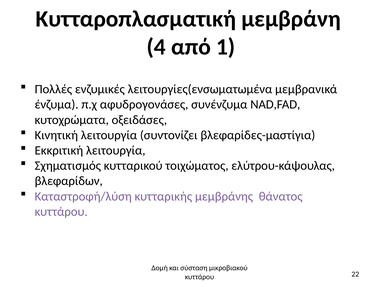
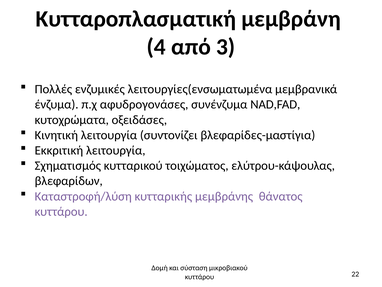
1: 1 -> 3
